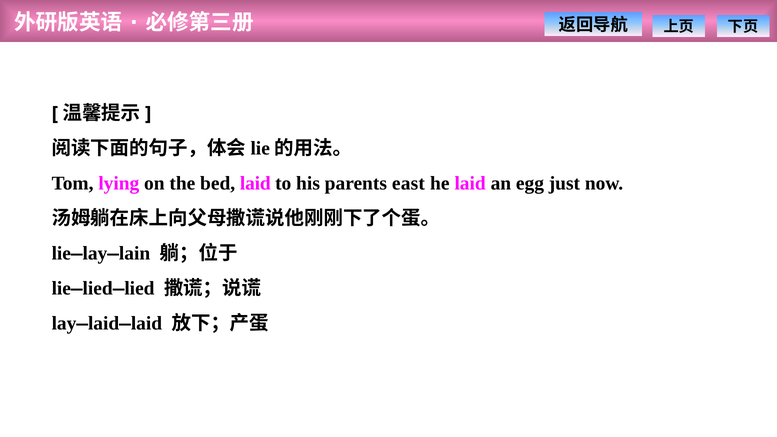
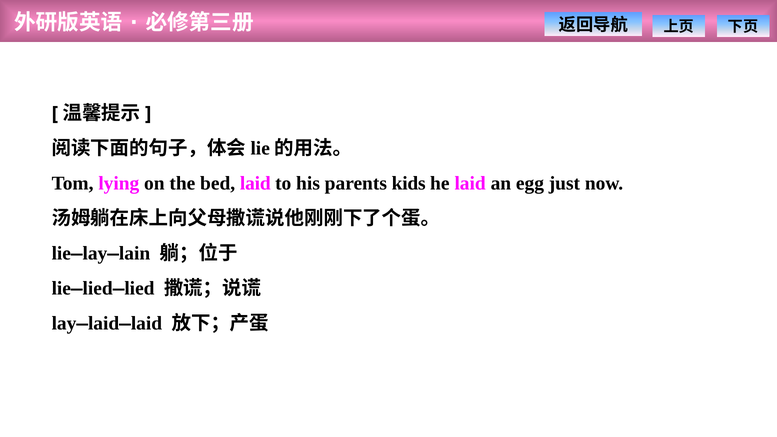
east: east -> kids
